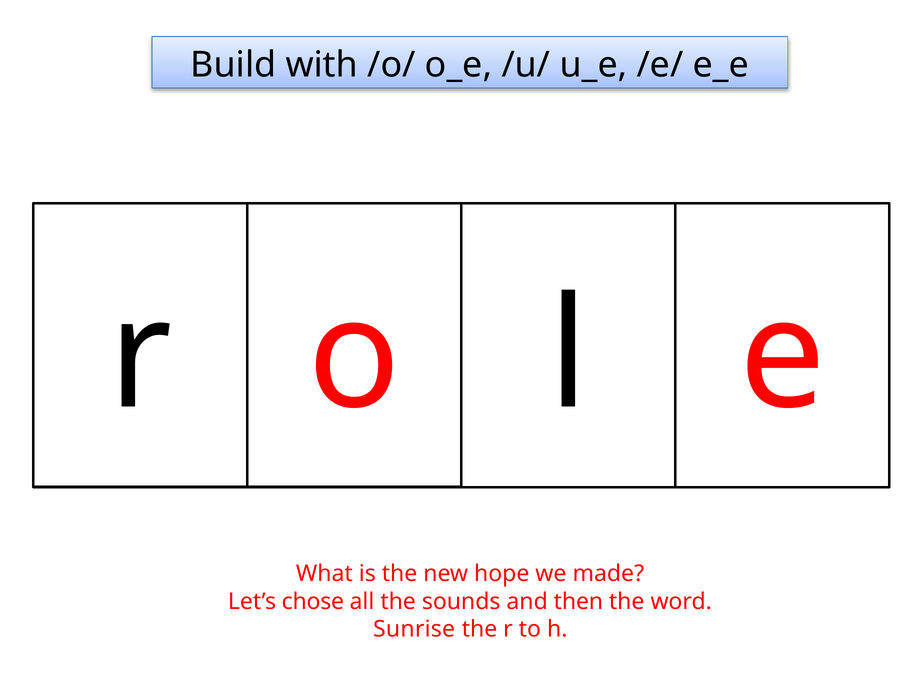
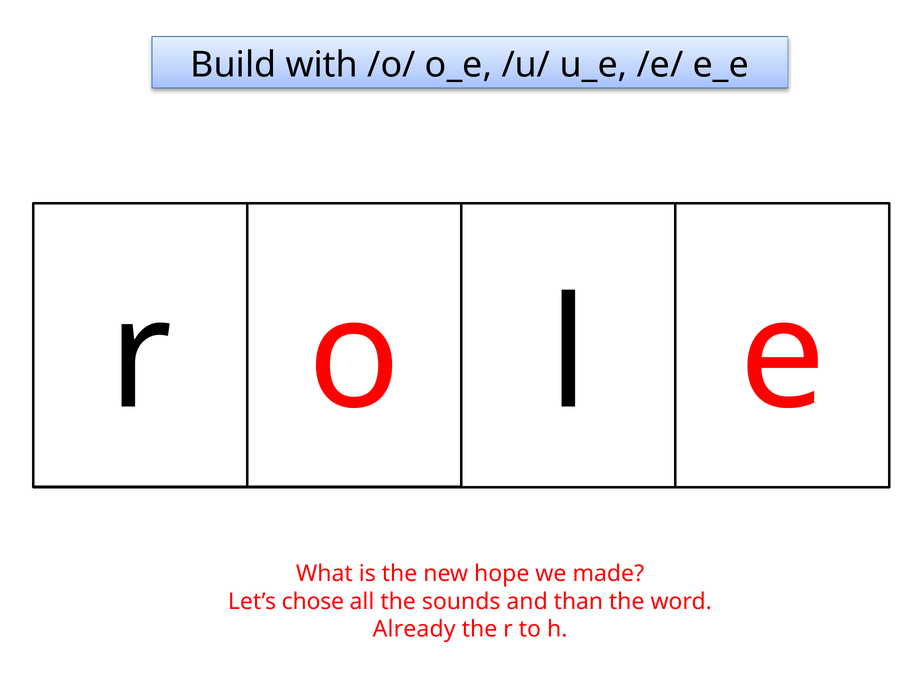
then: then -> than
Sunrise: Sunrise -> Already
